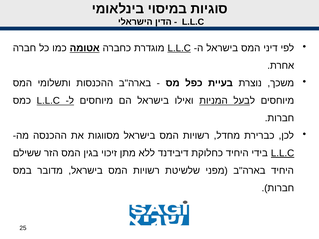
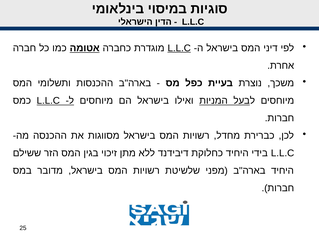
L.L.C at (283, 153) underline: present -> none
